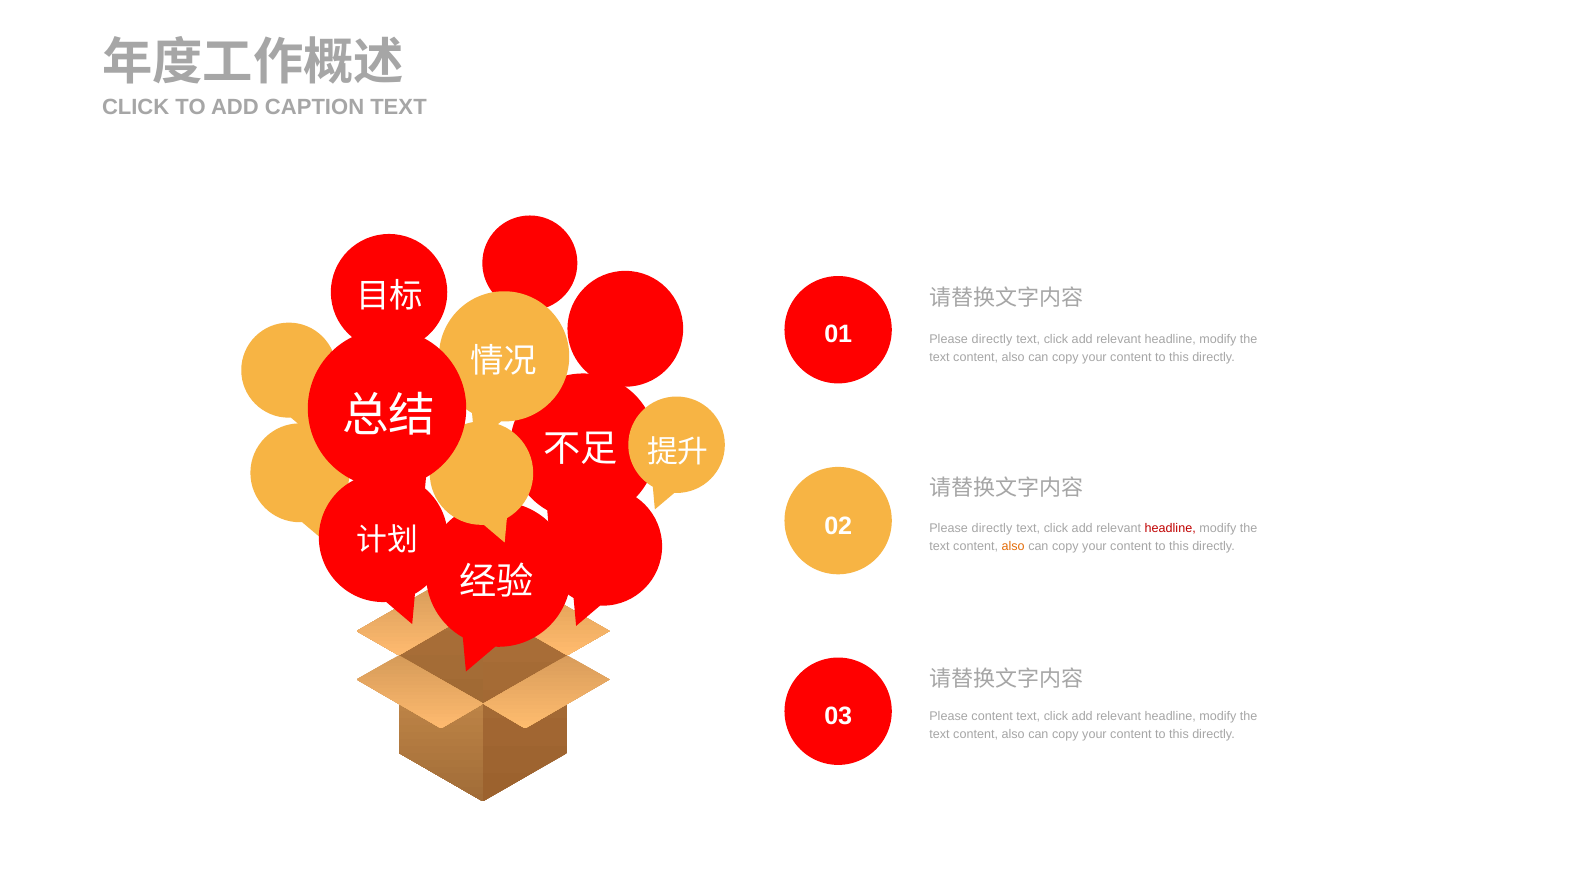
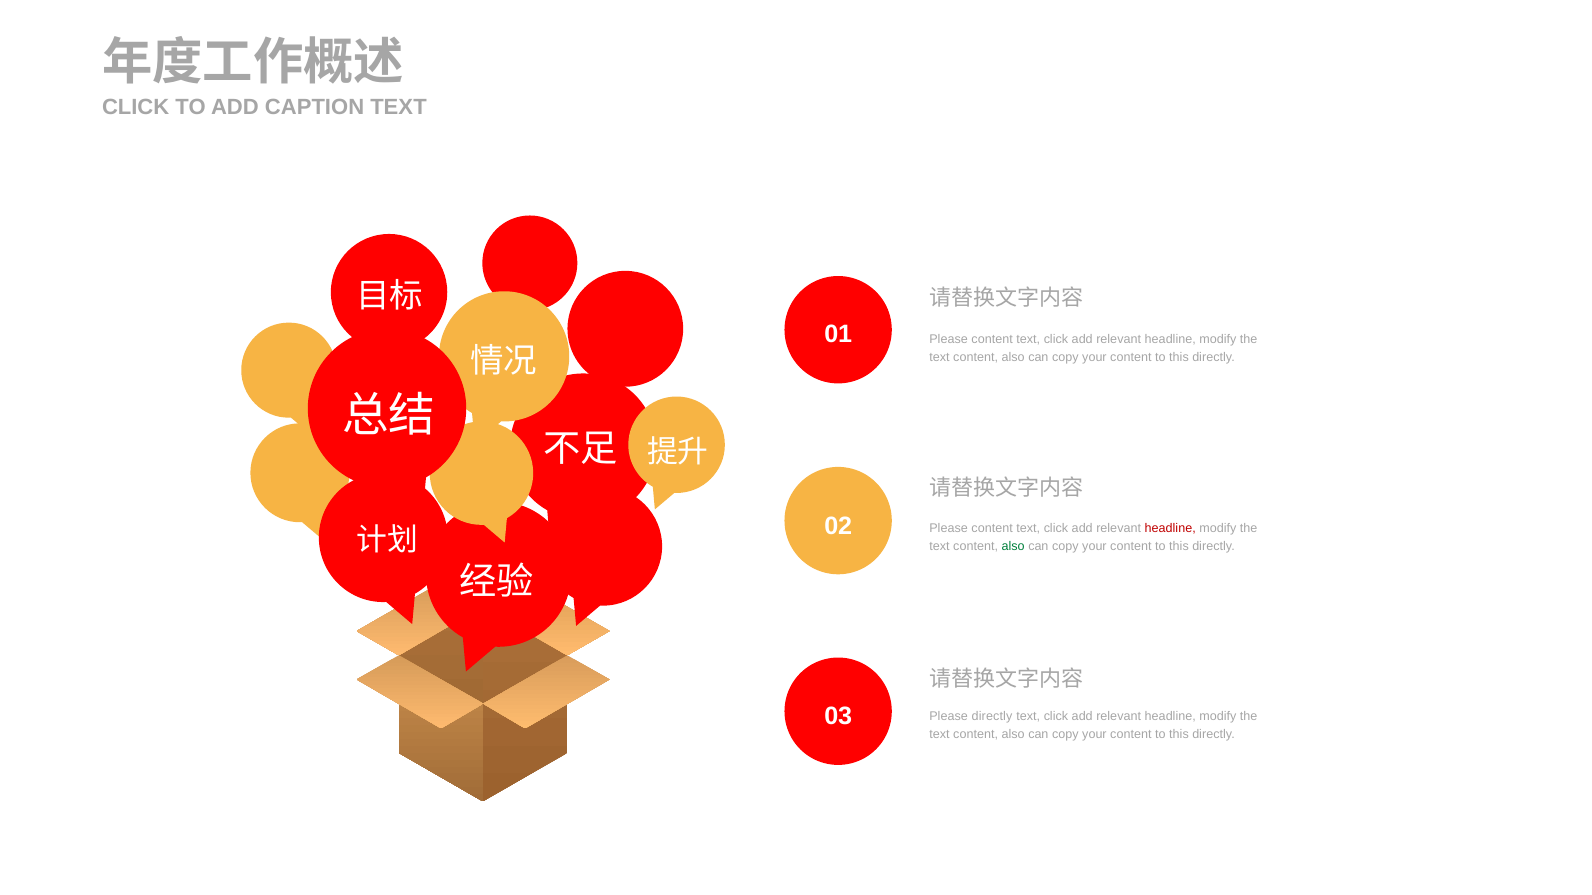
directly at (992, 340): directly -> content
directly at (992, 528): directly -> content
also at (1013, 546) colour: orange -> green
Please content: content -> directly
